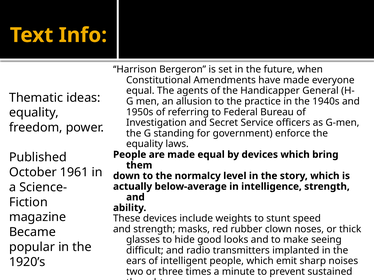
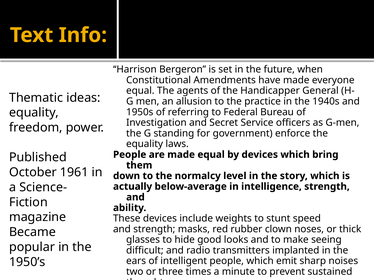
1920’s: 1920’s -> 1950’s
